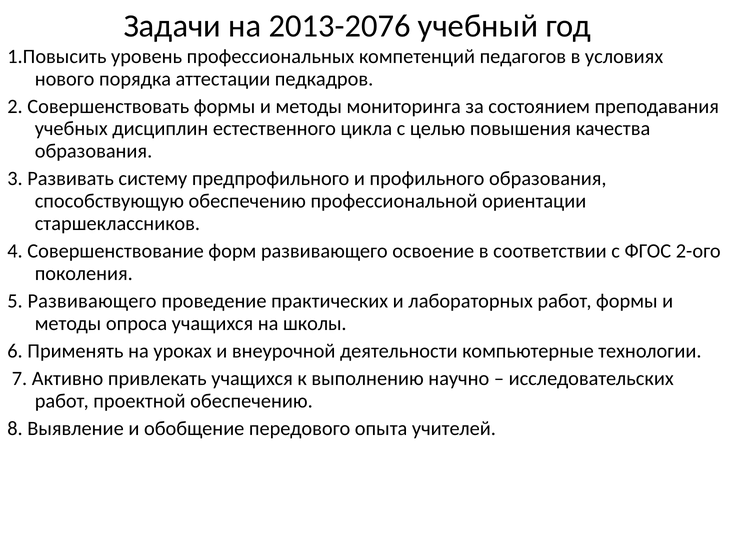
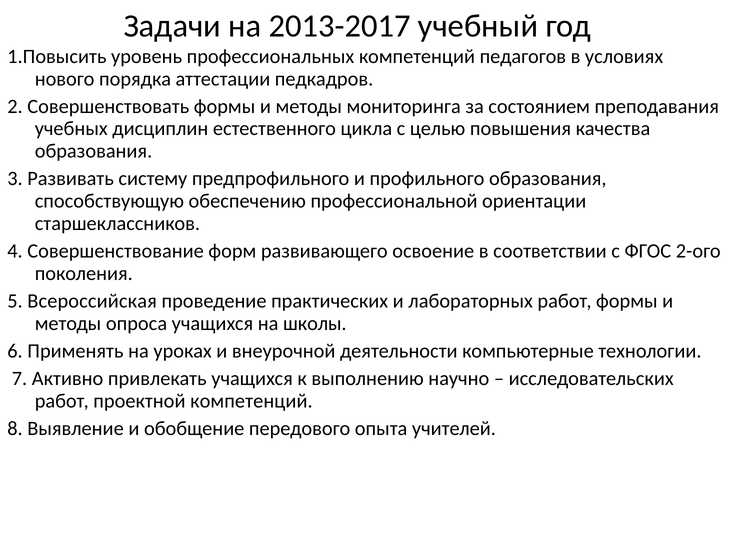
2013-2076: 2013-2076 -> 2013-2017
5 Развивающего: Развивающего -> Всероссийская
проектной обеспечению: обеспечению -> компетенций
